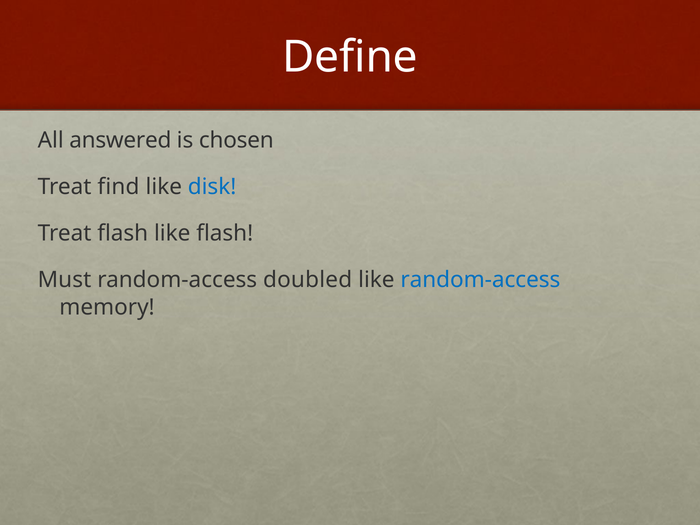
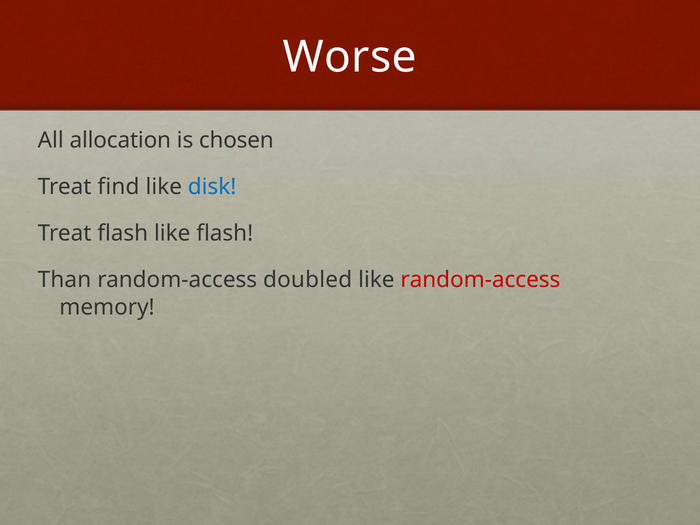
Define: Define -> Worse
answered: answered -> allocation
Must: Must -> Than
random-access at (480, 280) colour: blue -> red
